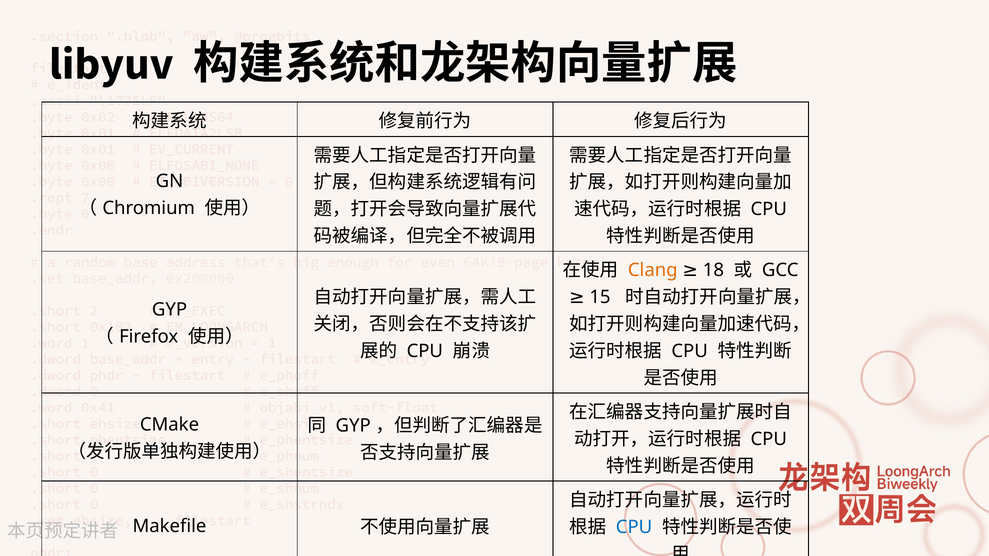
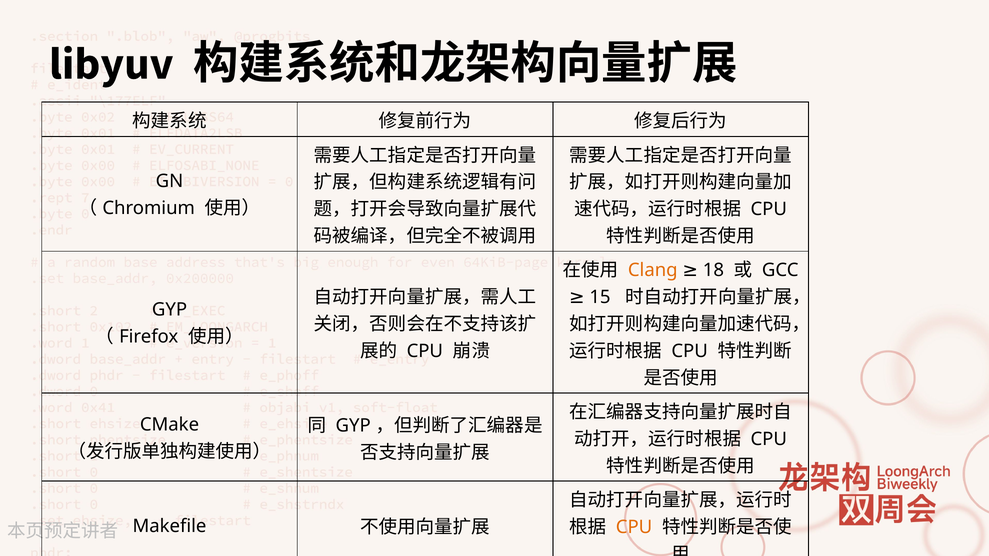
CPU at (634, 527) colour: blue -> orange
